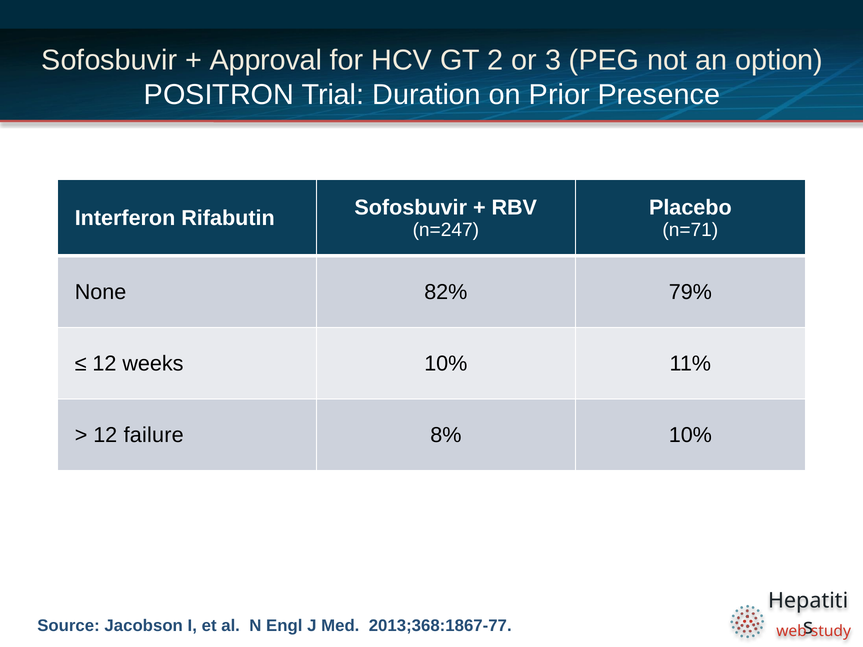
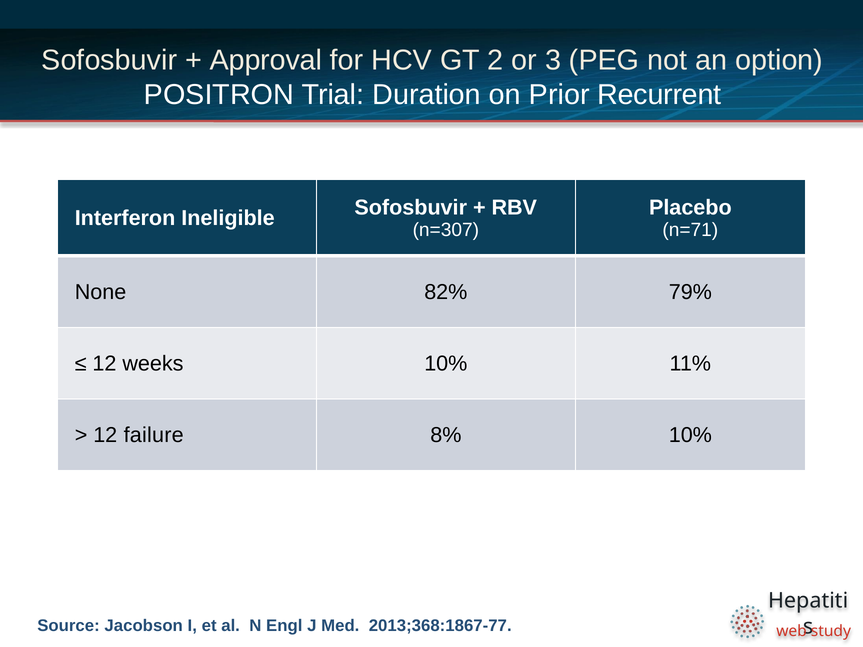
Presence: Presence -> Recurrent
Rifabutin: Rifabutin -> Ineligible
n=247: n=247 -> n=307
